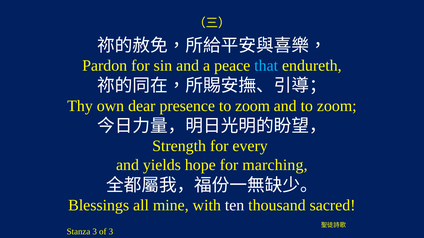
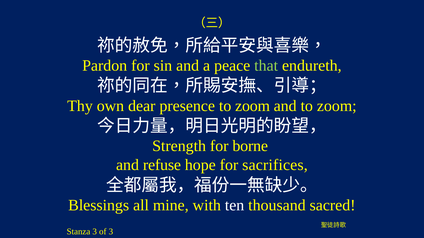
that colour: light blue -> light green
every: every -> borne
yields: yields -> refuse
marching: marching -> sacrifices
